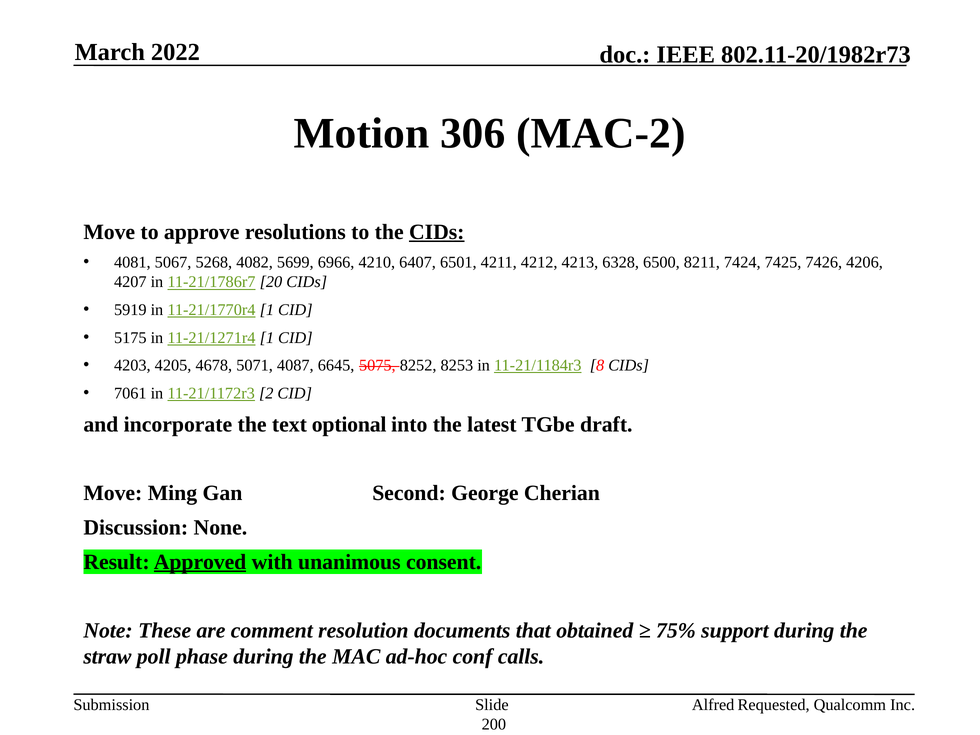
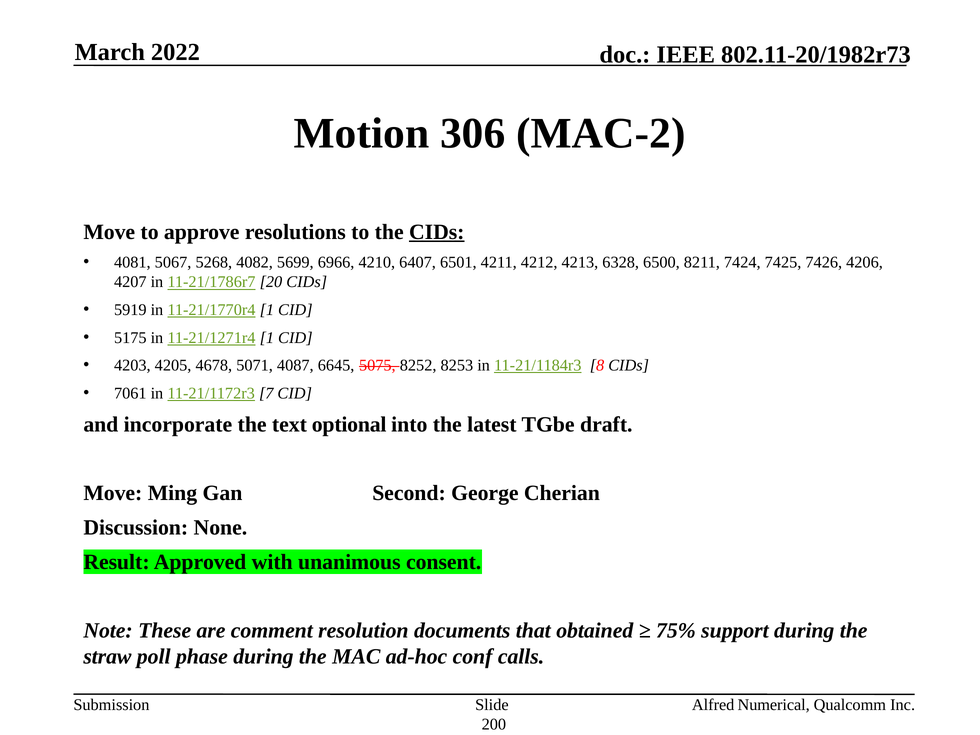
2: 2 -> 7
Approved underline: present -> none
Requested: Requested -> Numerical
